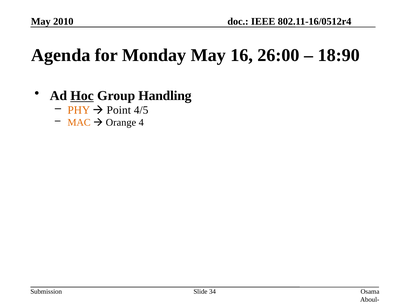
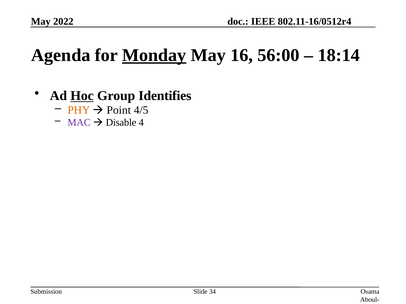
2010: 2010 -> 2022
Monday underline: none -> present
26:00: 26:00 -> 56:00
18:90: 18:90 -> 18:14
Handling: Handling -> Identifies
MAC colour: orange -> purple
Orange: Orange -> Disable
